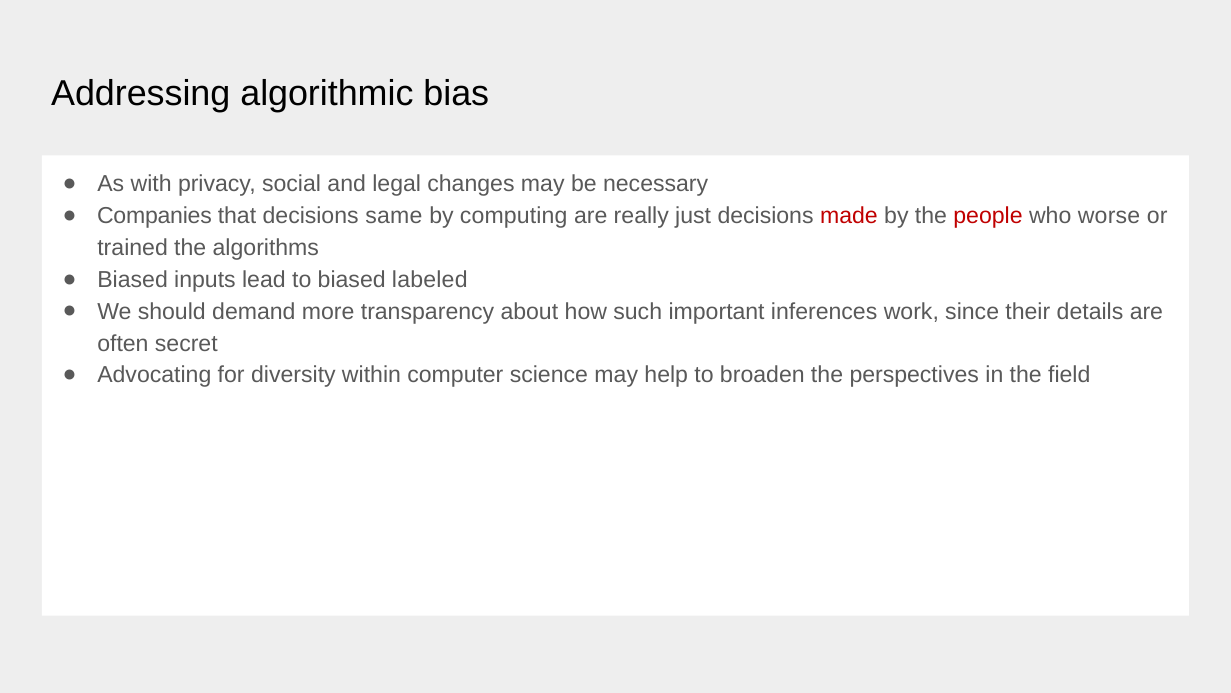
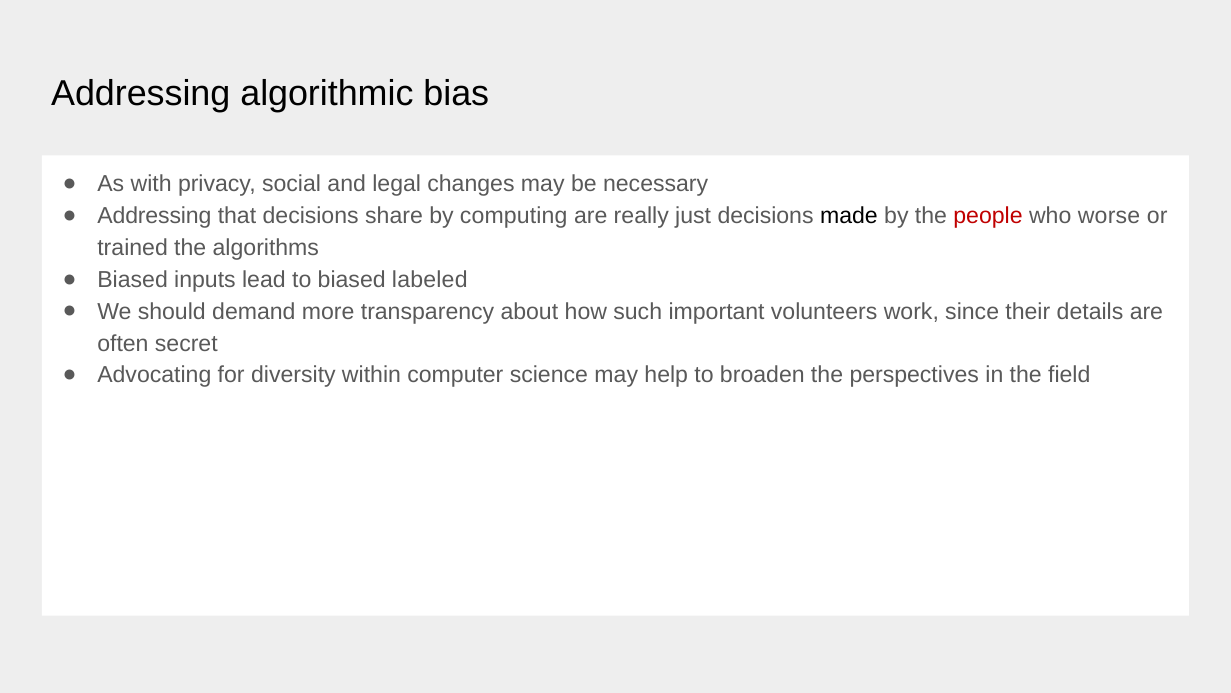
Companies at (154, 216): Companies -> Addressing
same: same -> share
made colour: red -> black
inferences: inferences -> volunteers
